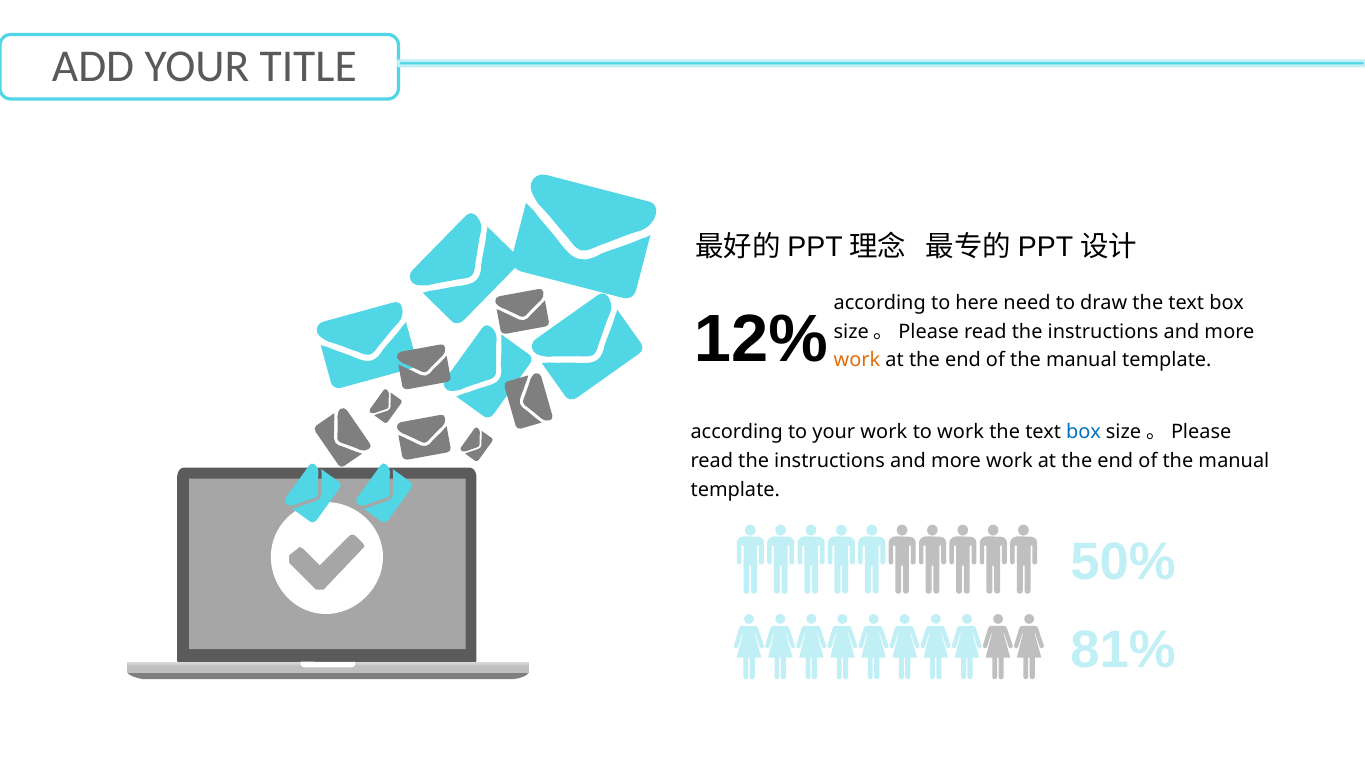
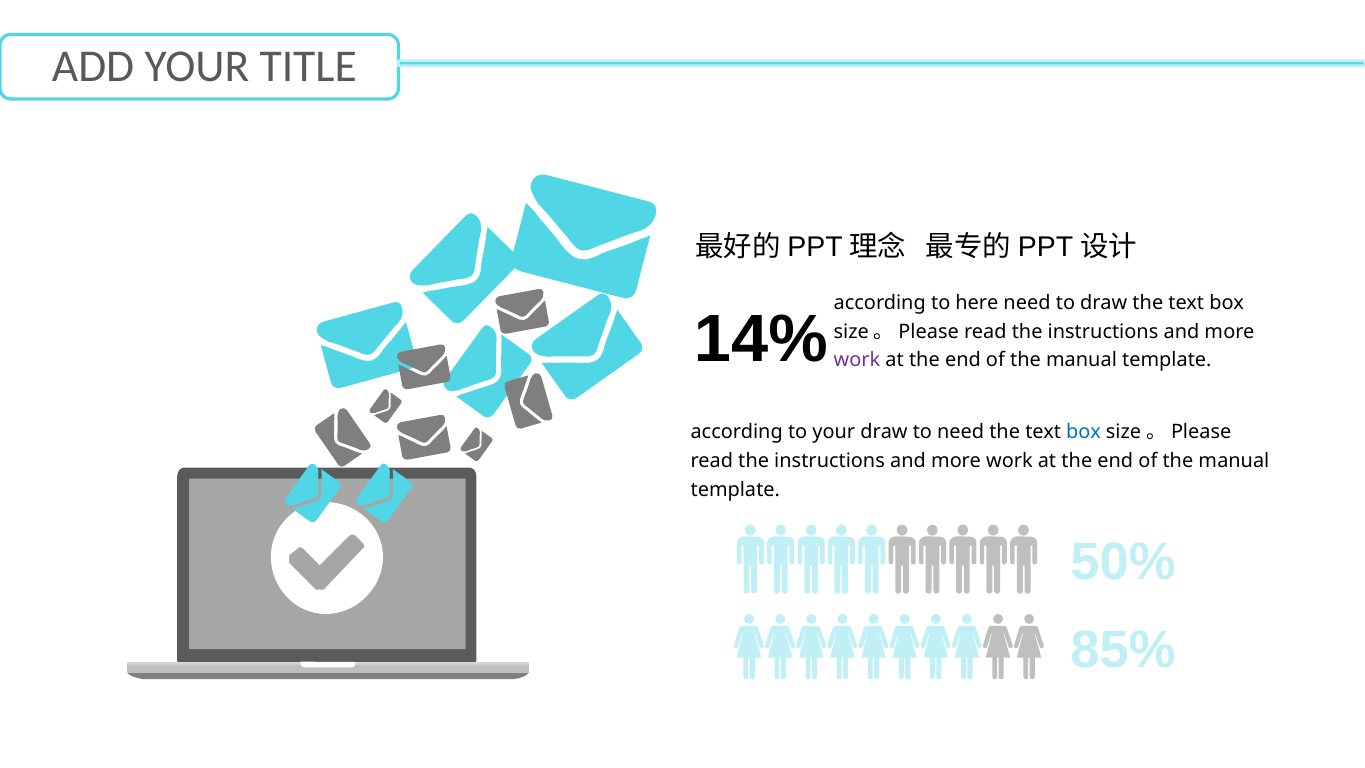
12%: 12% -> 14%
work at (857, 360) colour: orange -> purple
your work: work -> draw
to work: work -> need
81%: 81% -> 85%
